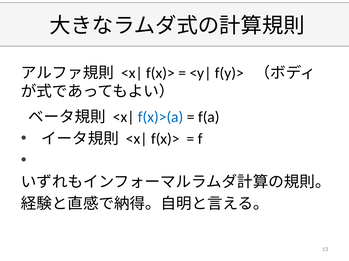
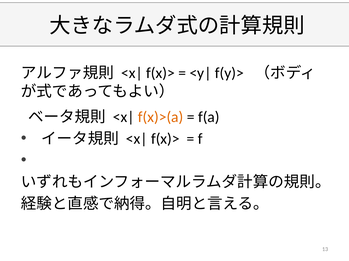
f(x)>(a colour: blue -> orange
